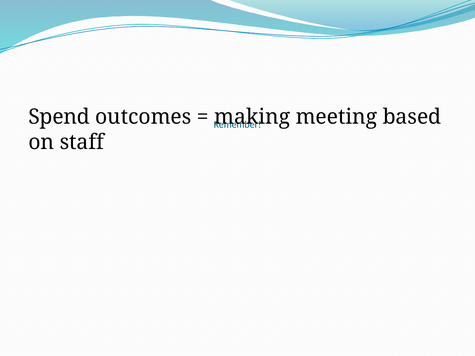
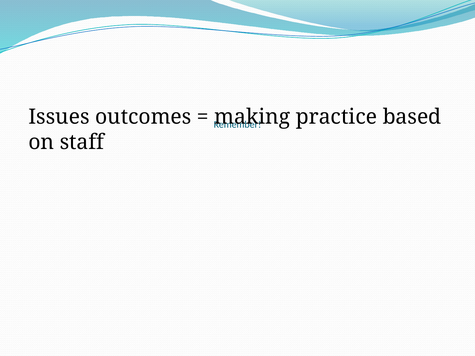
Spend: Spend -> Issues
meeting: meeting -> practice
